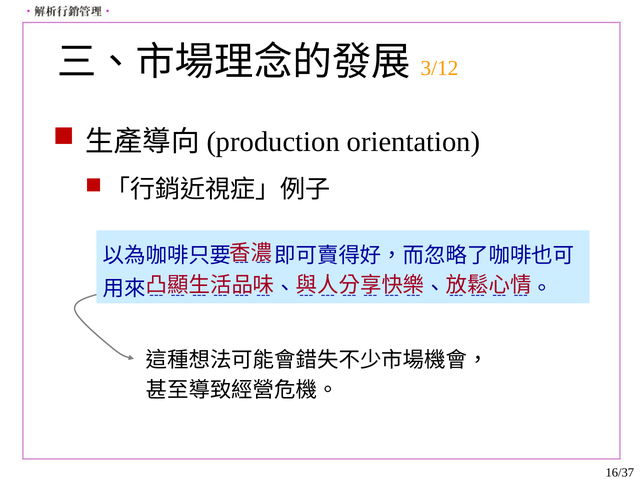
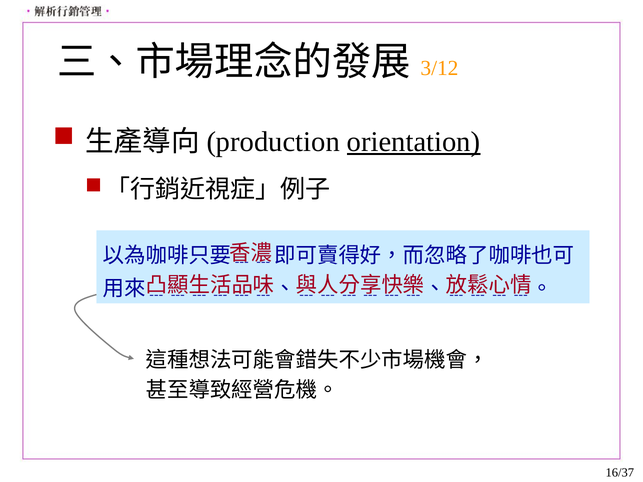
orientation underline: none -> present
